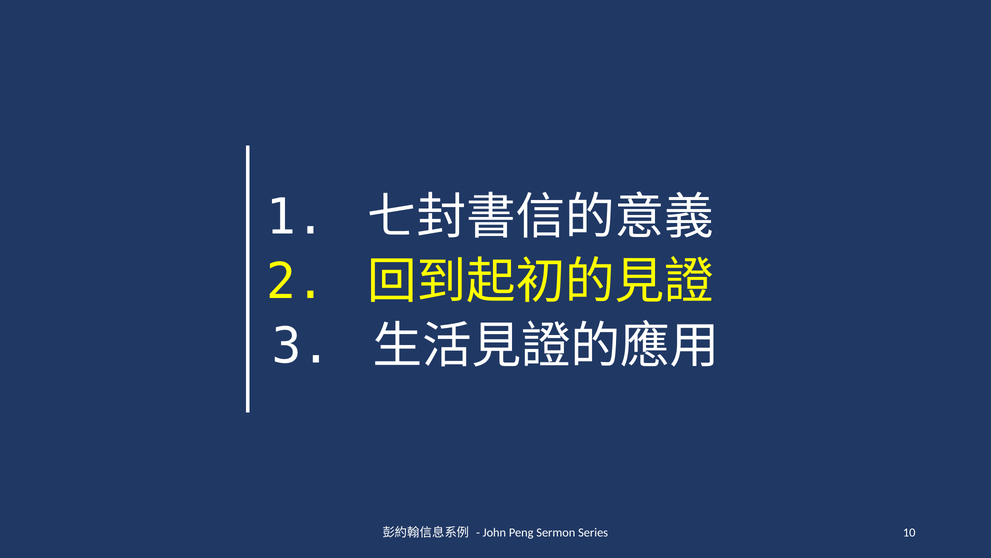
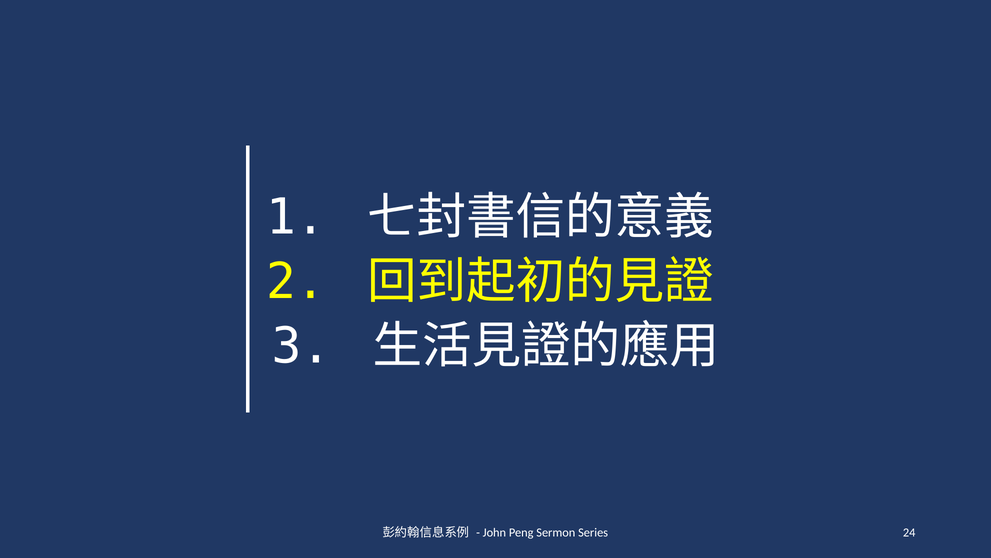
10: 10 -> 24
